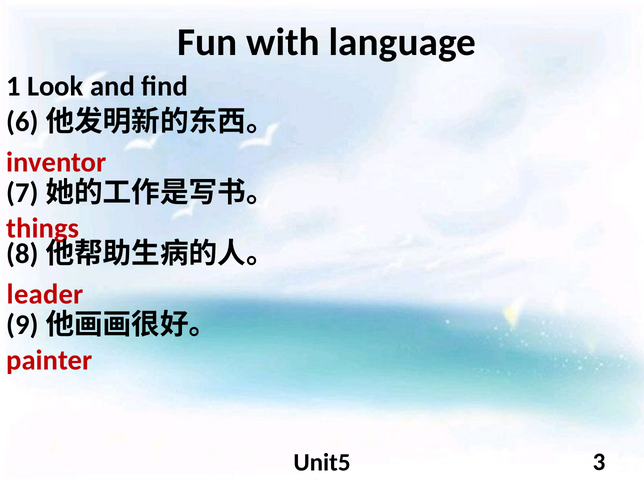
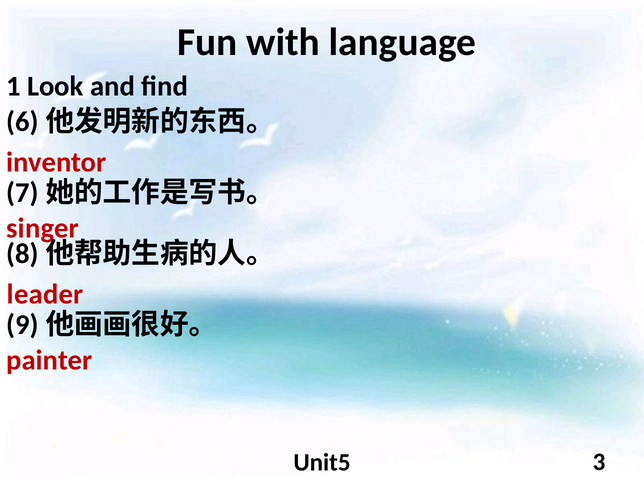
things: things -> singer
